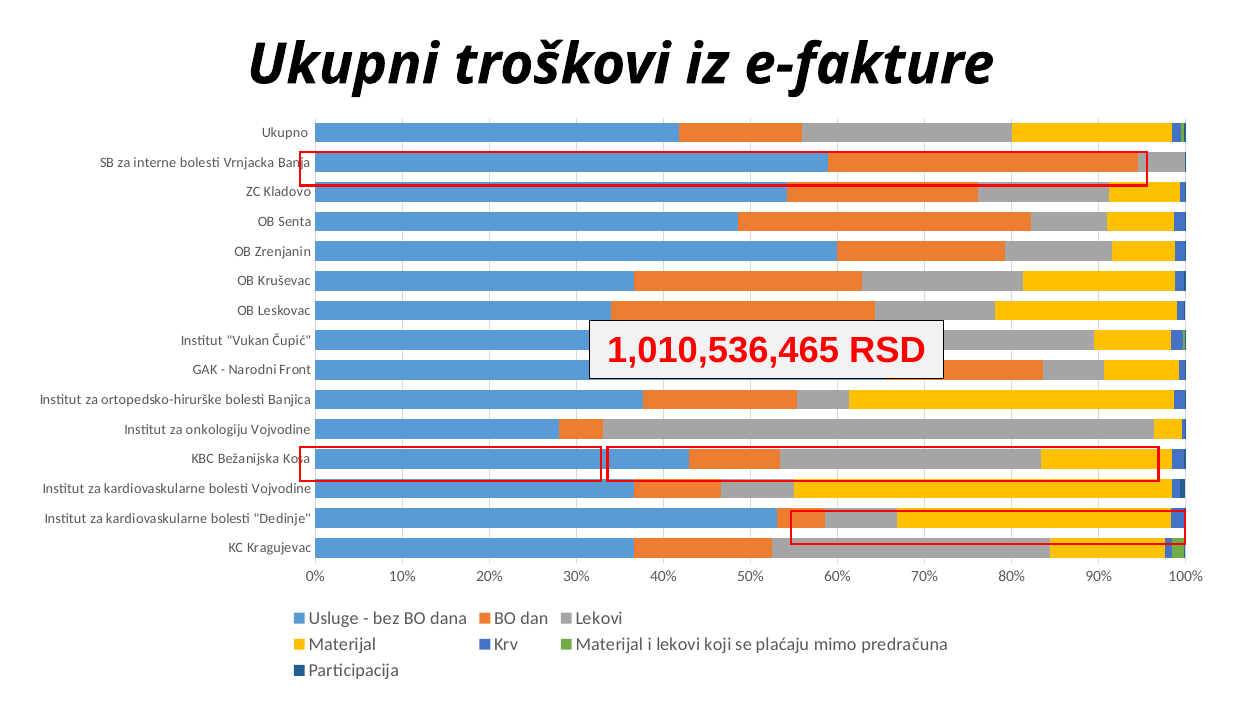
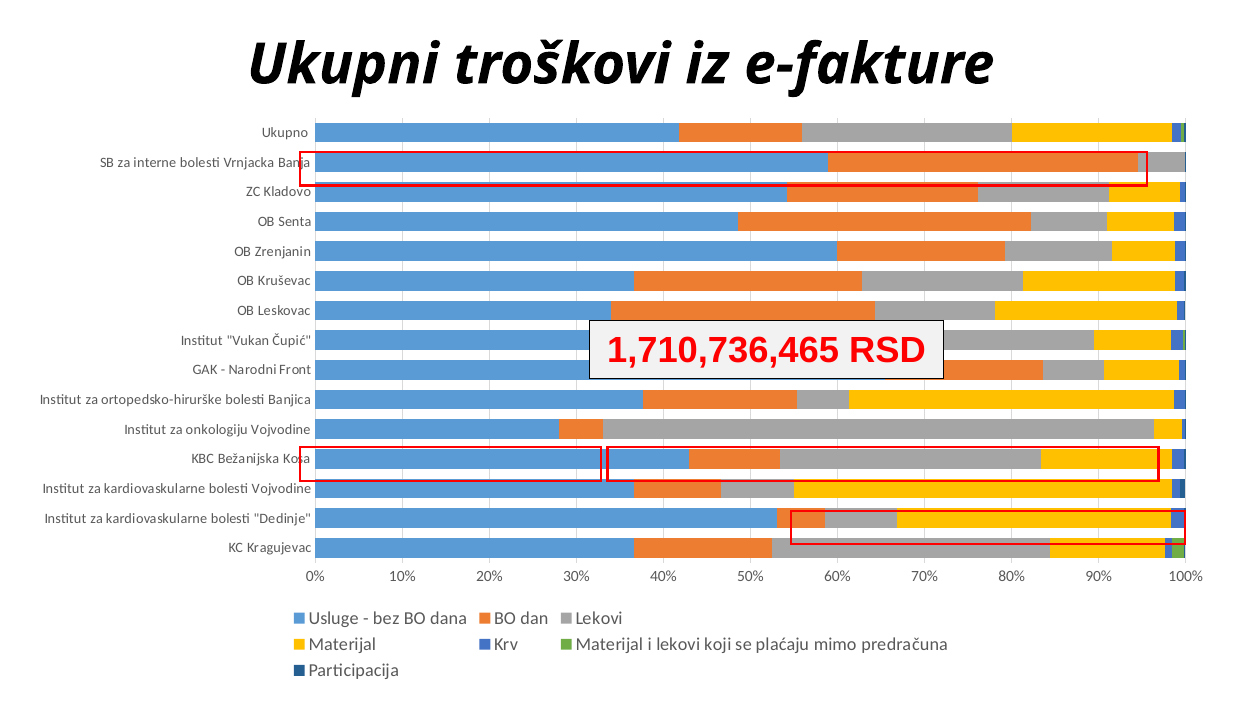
1,010,536,465: 1,010,536,465 -> 1,710,736,465
